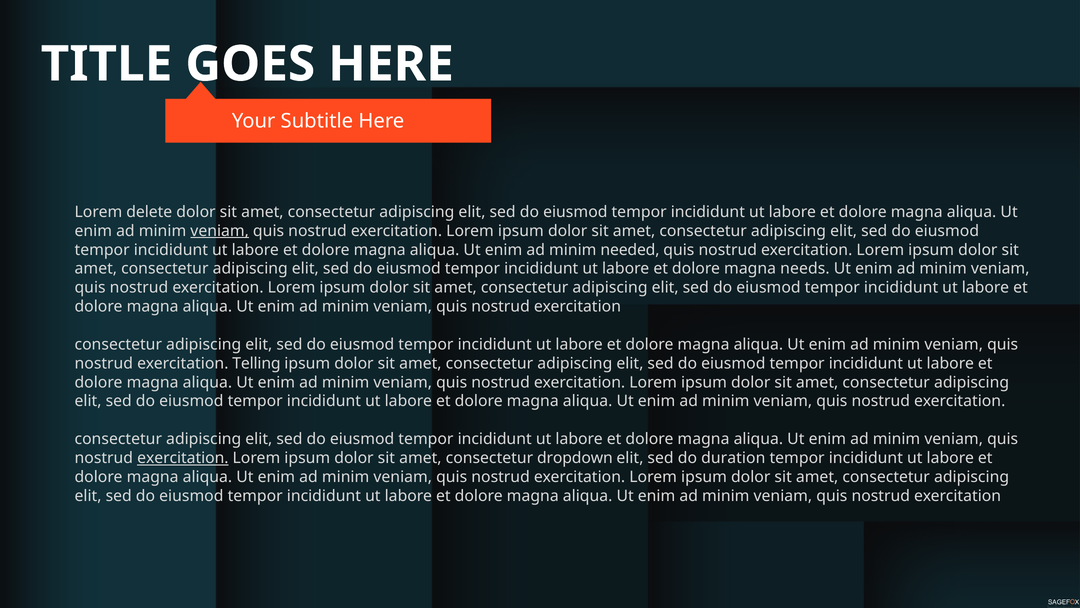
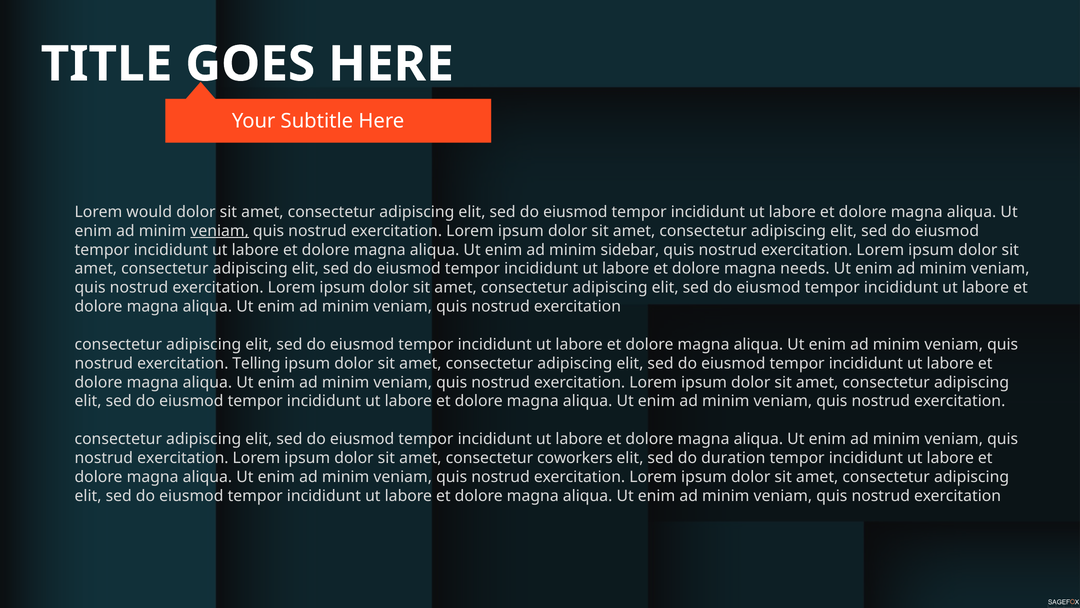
delete: delete -> would
needed: needed -> sidebar
exercitation at (183, 458) underline: present -> none
dropdown: dropdown -> coworkers
